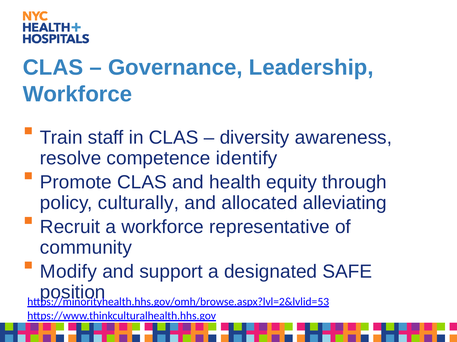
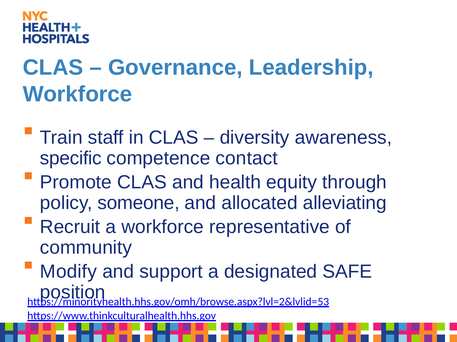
resolve: resolve -> specific
identify: identify -> contact
culturally: culturally -> someone
